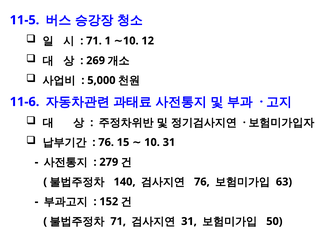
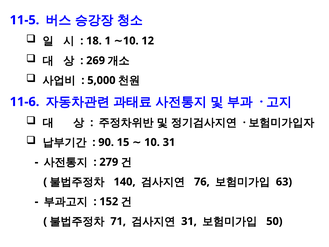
71 at (94, 41): 71 -> 18
76 at (106, 142): 76 -> 90
